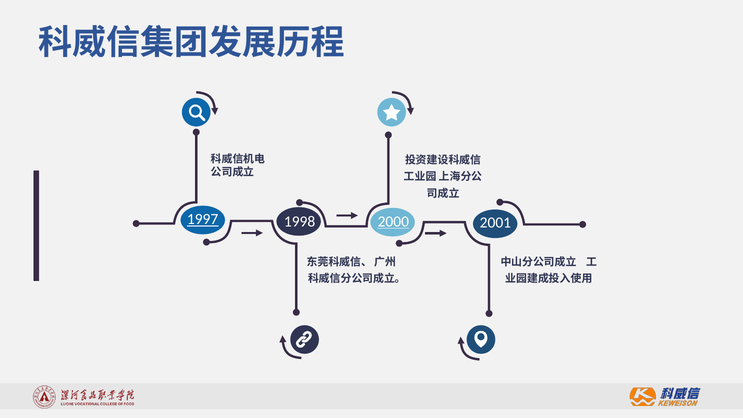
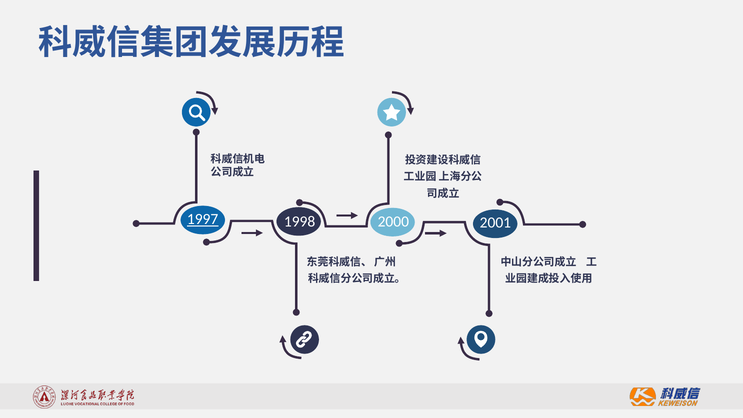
2000 underline: present -> none
